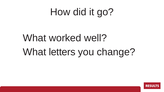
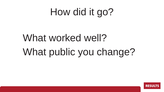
letters: letters -> public
